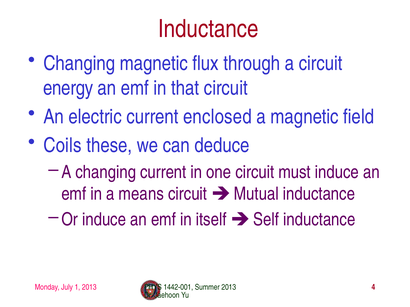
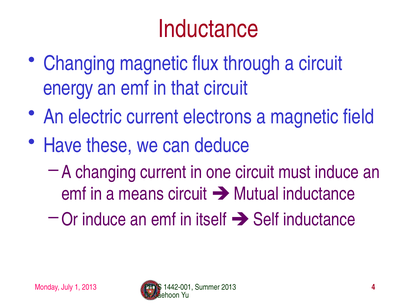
enclosed: enclosed -> electrons
Coils: Coils -> Have
